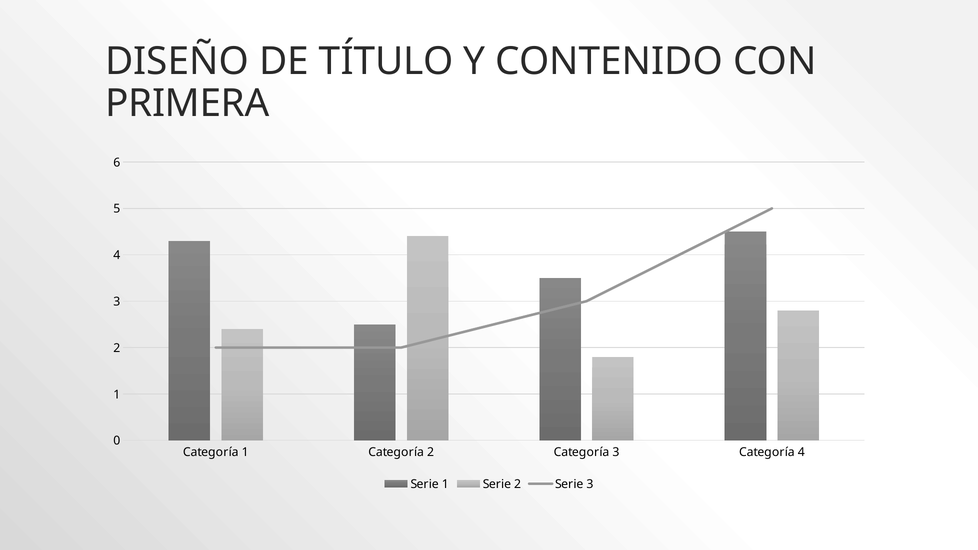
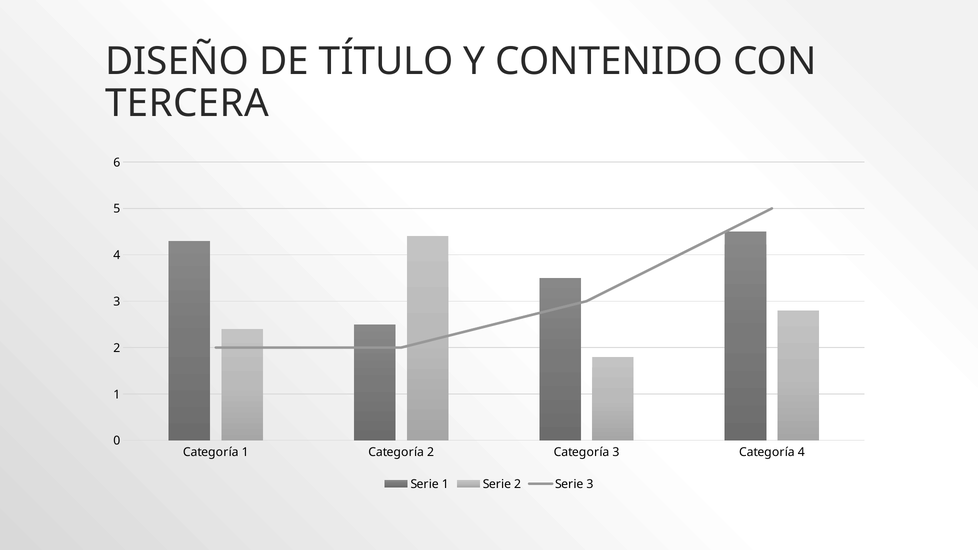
PRIMERA: PRIMERA -> TERCERA
